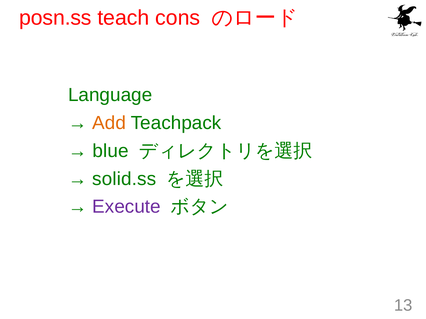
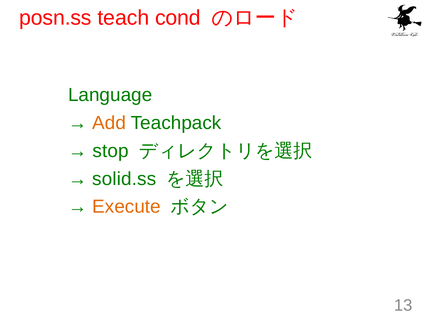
cons: cons -> cond
blue: blue -> stop
Execute colour: purple -> orange
